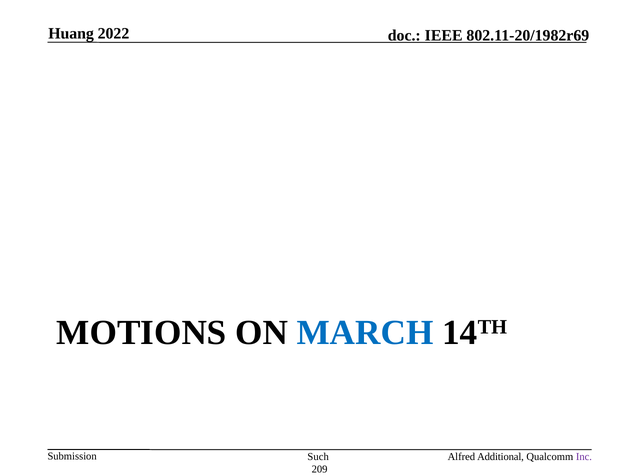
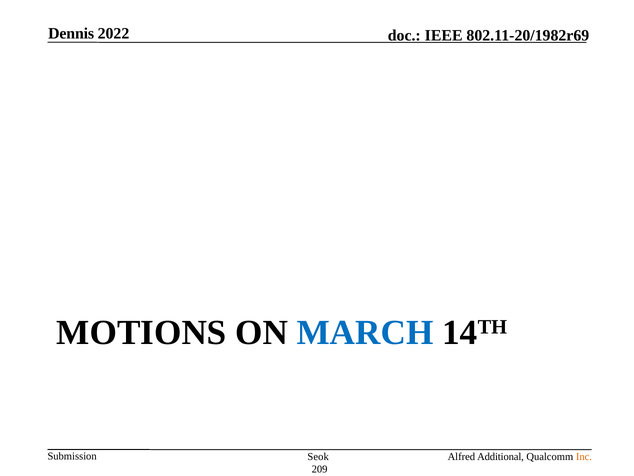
Huang: Huang -> Dennis
Such: Such -> Seok
Inc colour: purple -> orange
